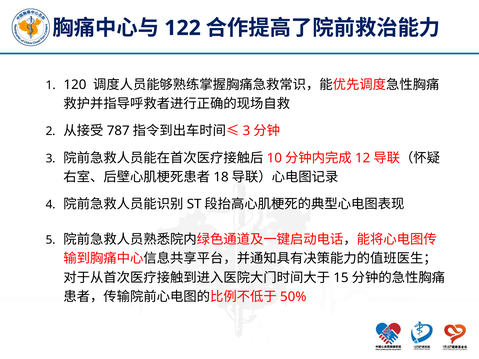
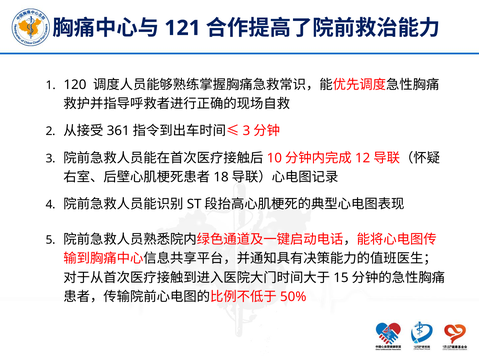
122: 122 -> 121
787: 787 -> 361
